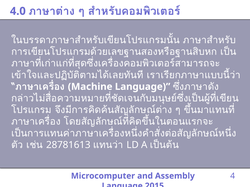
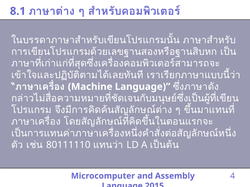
4.0: 4.0 -> 8.1
28781613: 28781613 -> 80111110
